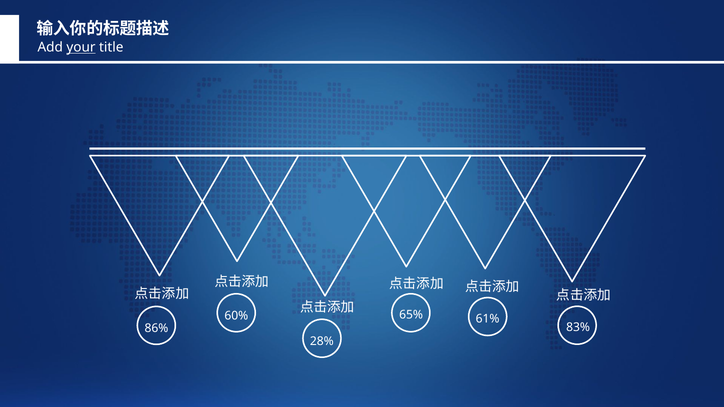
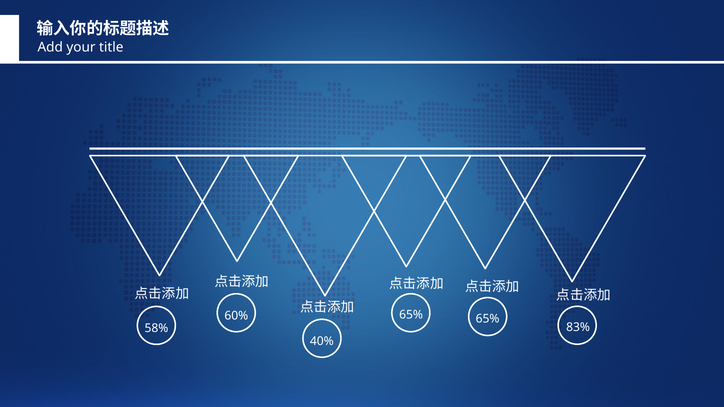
your underline: present -> none
65% 61%: 61% -> 65%
86%: 86% -> 58%
28%: 28% -> 40%
